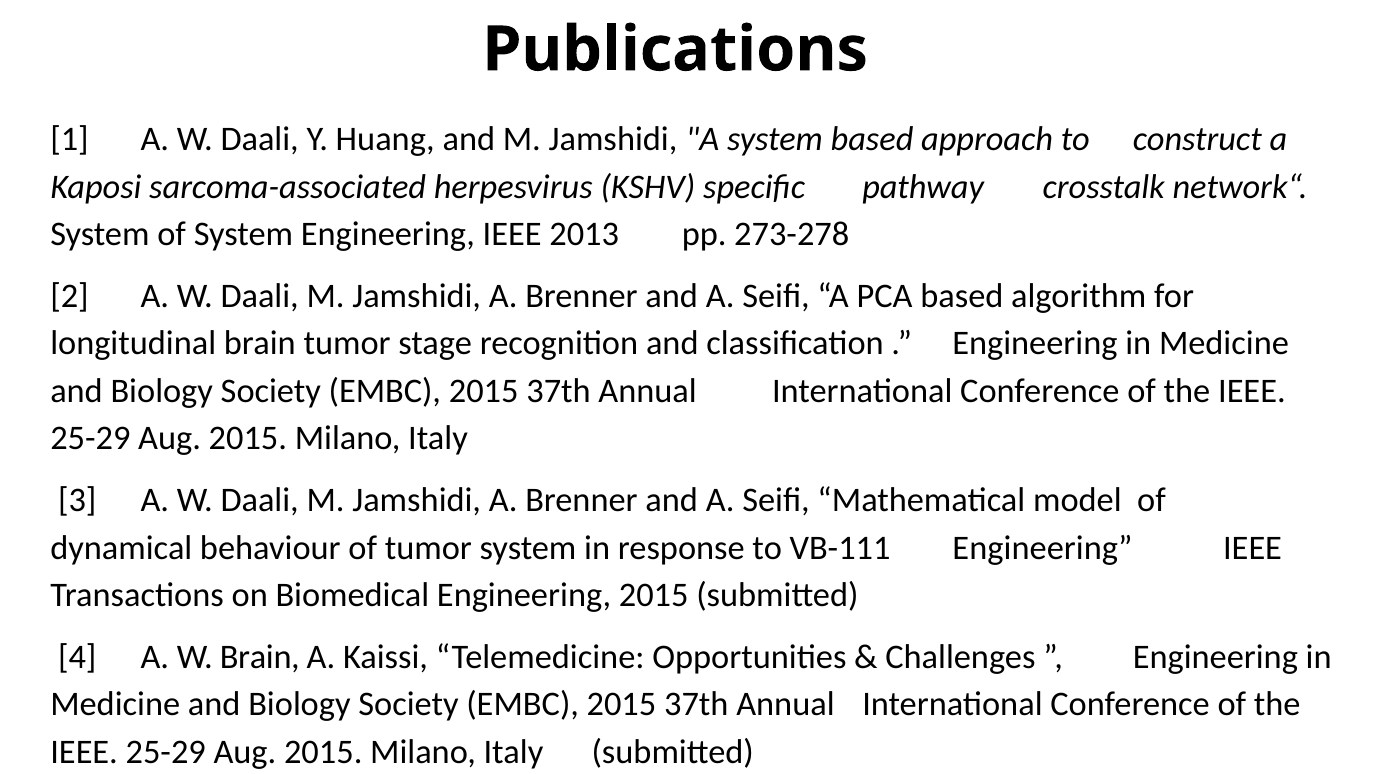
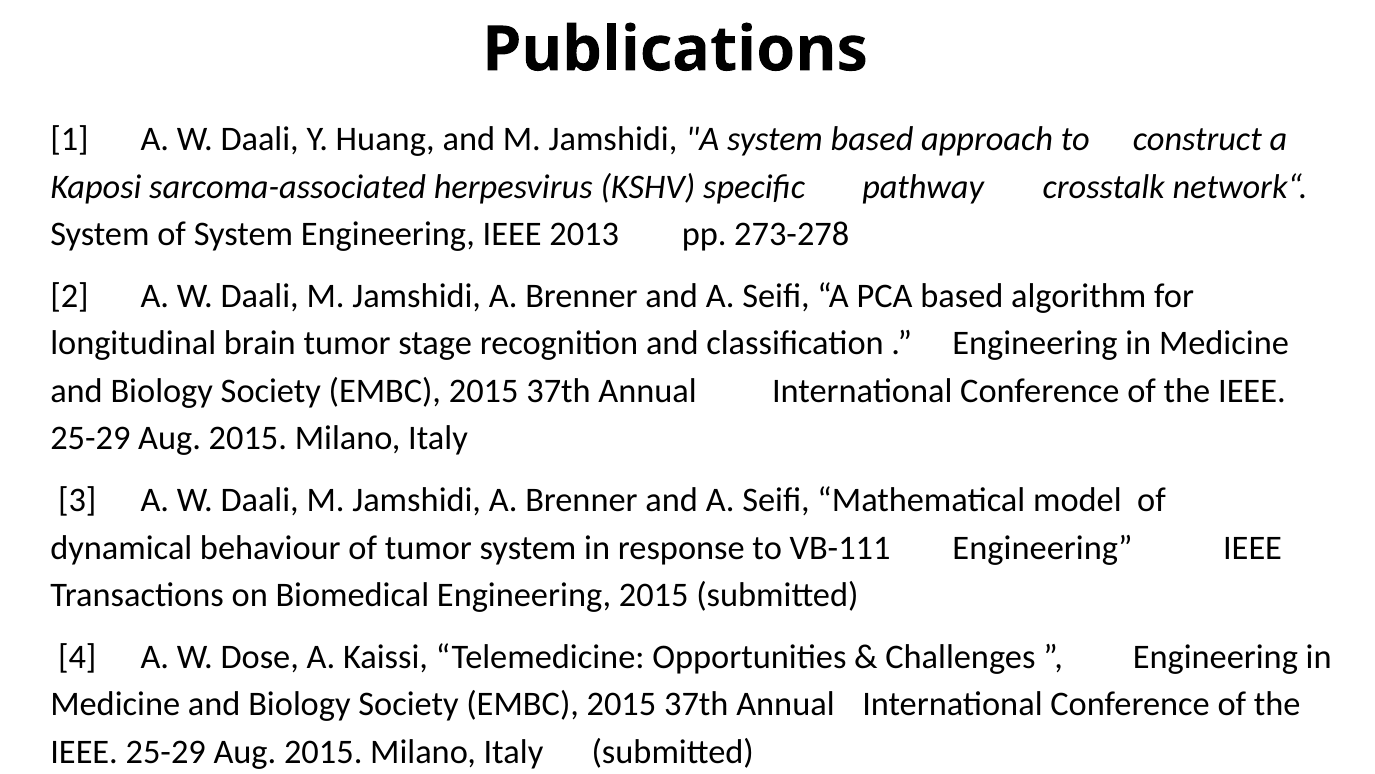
W Brain: Brain -> Dose
